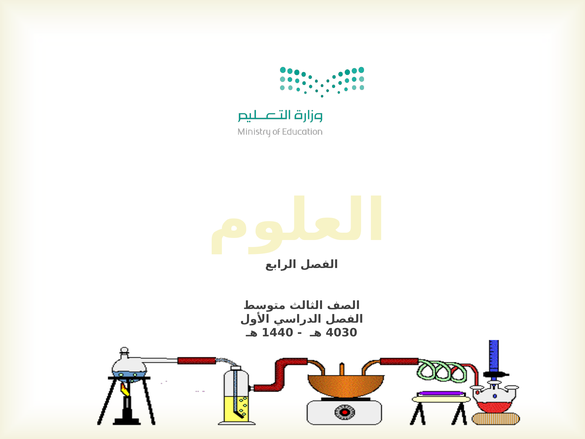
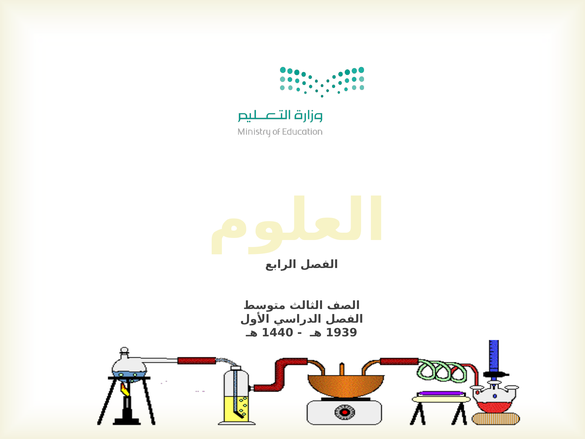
4030: 4030 -> 1939
